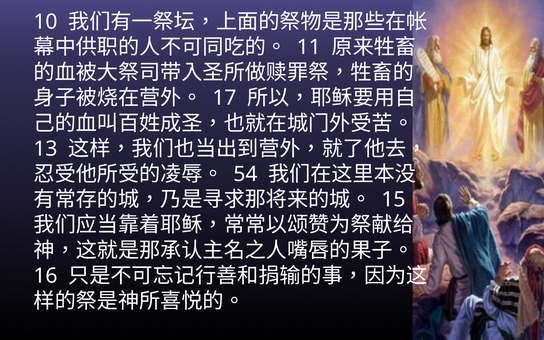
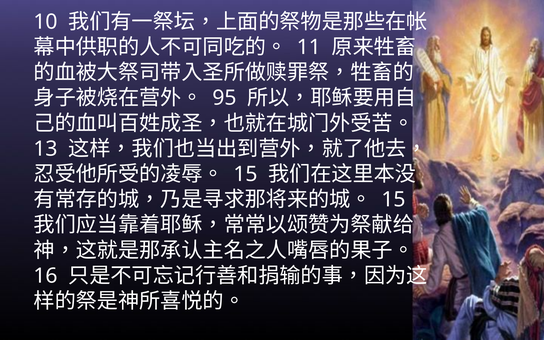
17: 17 -> 95
54 at (246, 174): 54 -> 15
